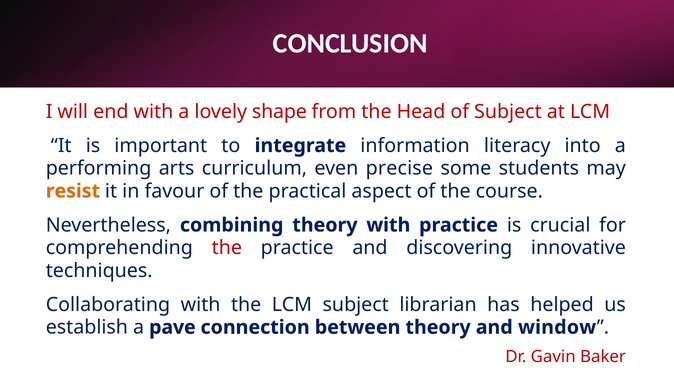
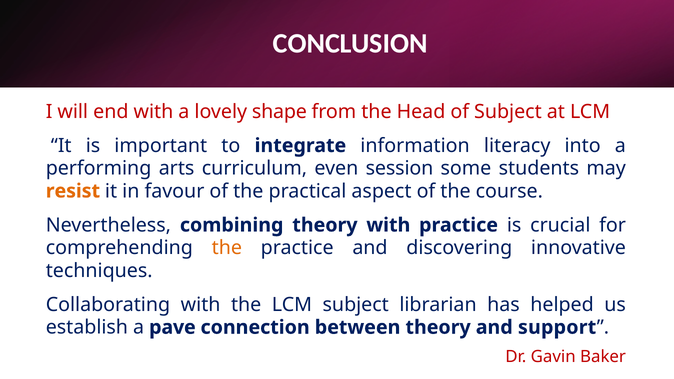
precise: precise -> session
the at (227, 248) colour: red -> orange
window: window -> support
